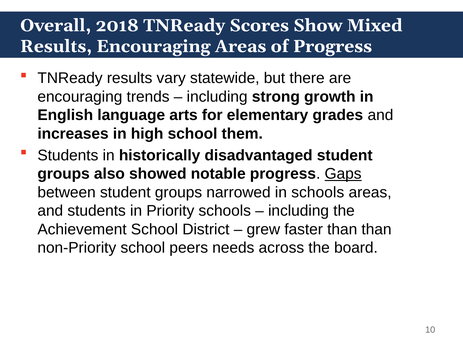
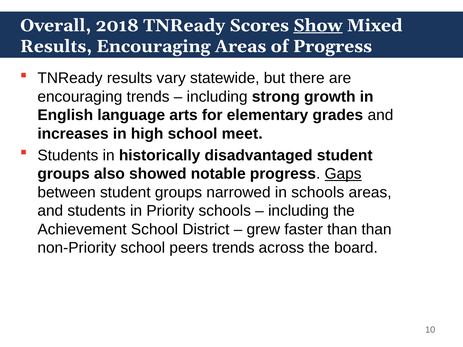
Show underline: none -> present
them: them -> meet
peers needs: needs -> trends
